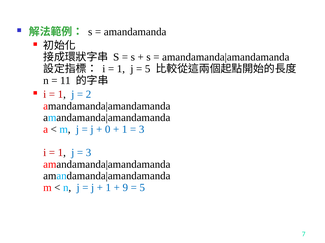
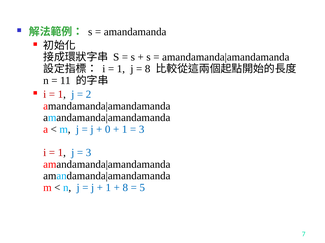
5 at (148, 69): 5 -> 8
9 at (125, 188): 9 -> 8
